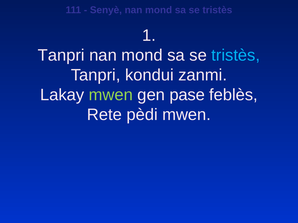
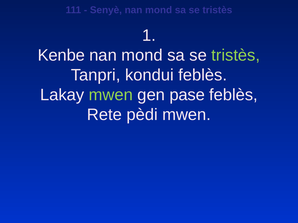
Tanpri at (61, 55): Tanpri -> Kenbe
tristès at (236, 55) colour: light blue -> light green
kondui zanmi: zanmi -> feblès
